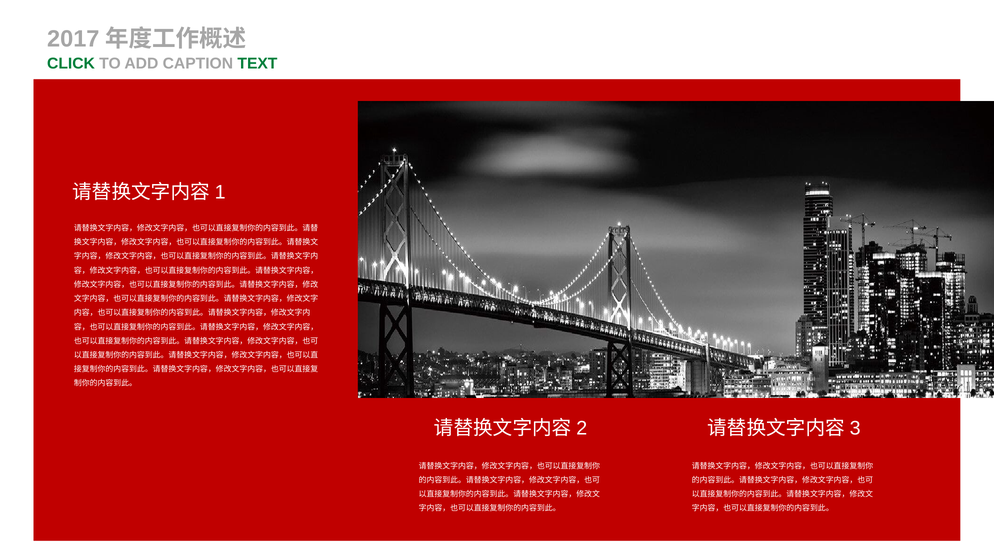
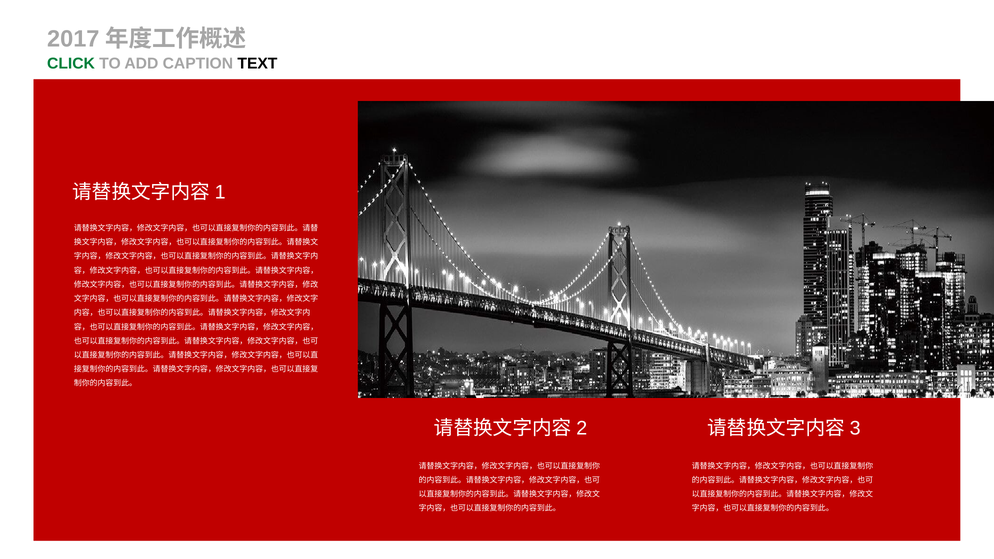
TEXT colour: green -> black
